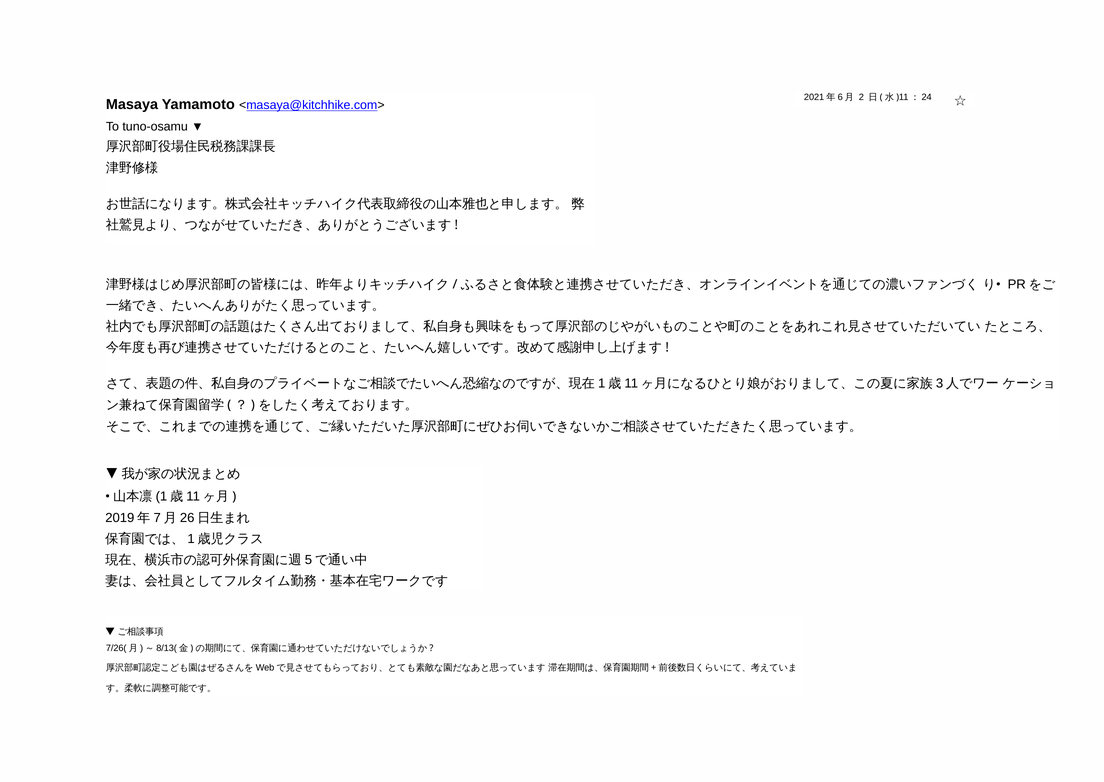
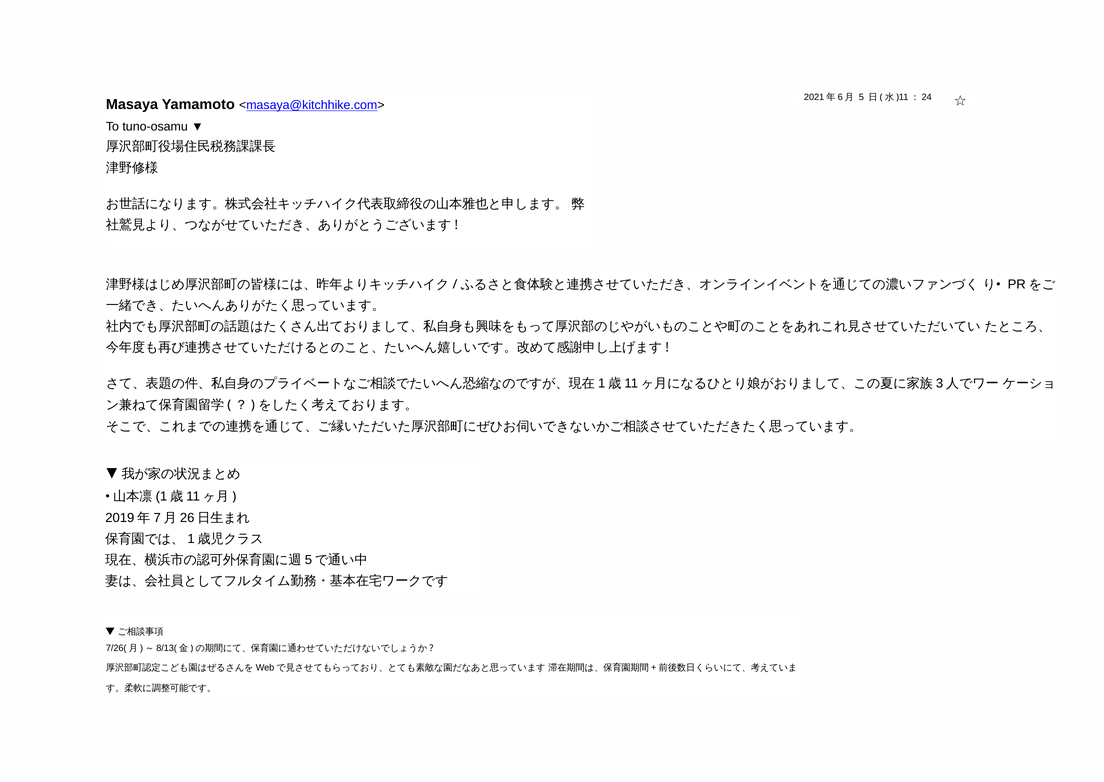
2: 2 -> 5
